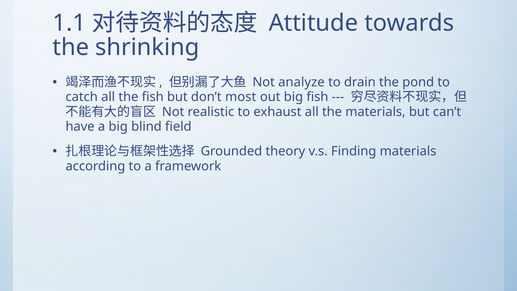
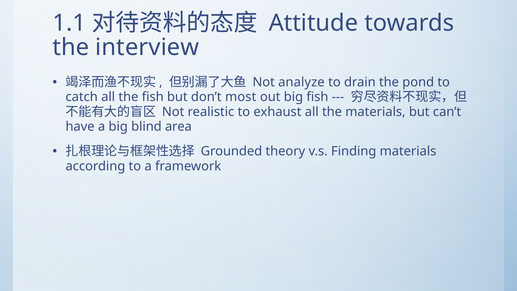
shrinking: shrinking -> interview
field: field -> area
